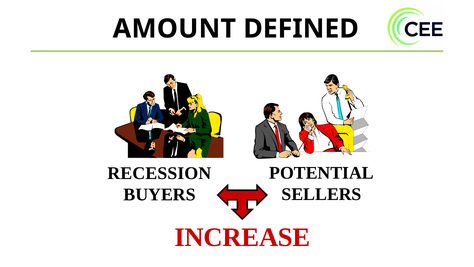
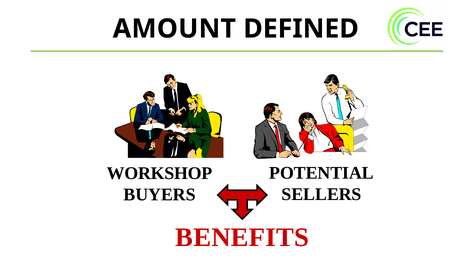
RECESSION: RECESSION -> WORKSHOP
INCREASE: INCREASE -> BENEFITS
